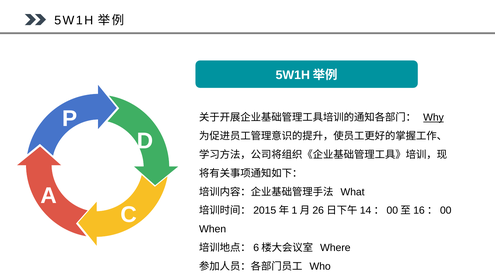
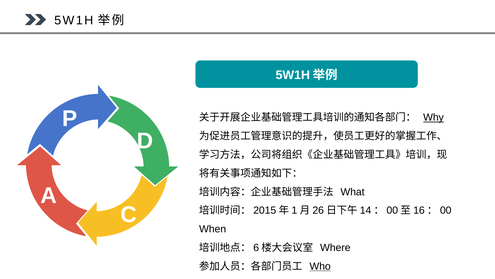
Who underline: none -> present
